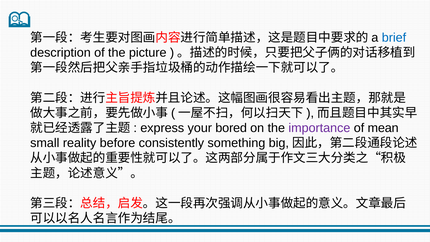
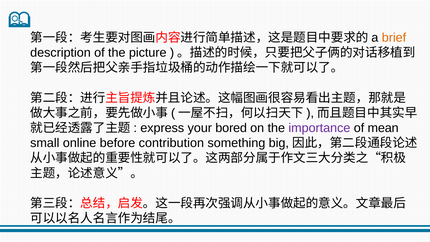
brief colour: blue -> orange
reality: reality -> online
consistently: consistently -> contribution
